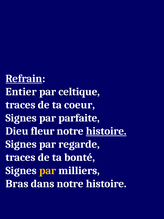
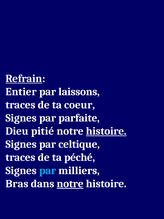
celtique: celtique -> laissons
fleur: fleur -> pitié
regarde: regarde -> celtique
bonté: bonté -> péché
par at (48, 170) colour: yellow -> light blue
notre at (70, 183) underline: none -> present
